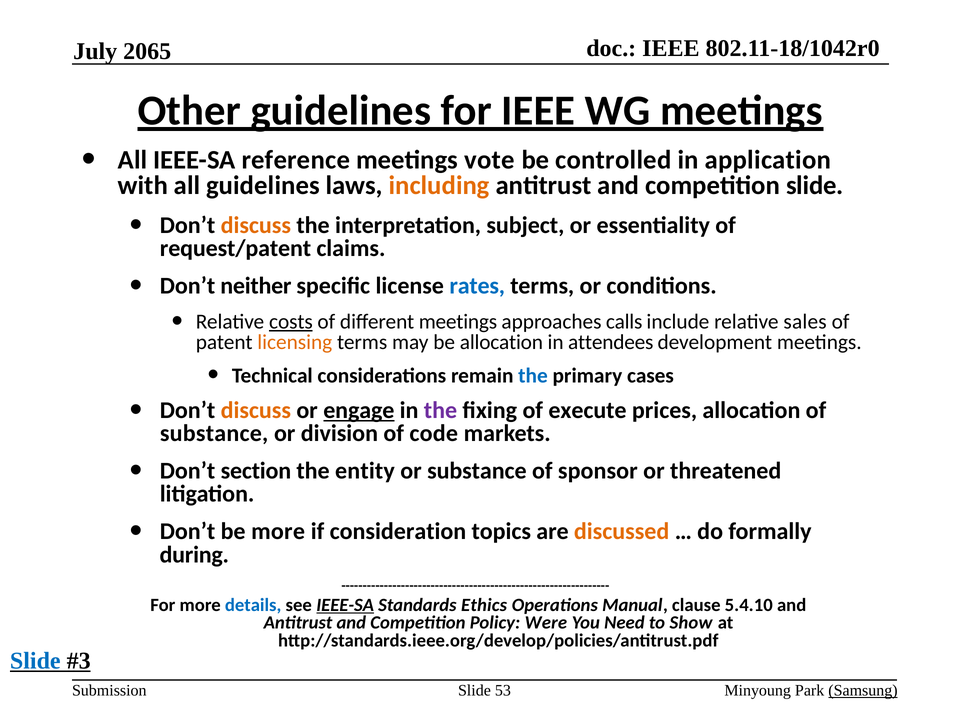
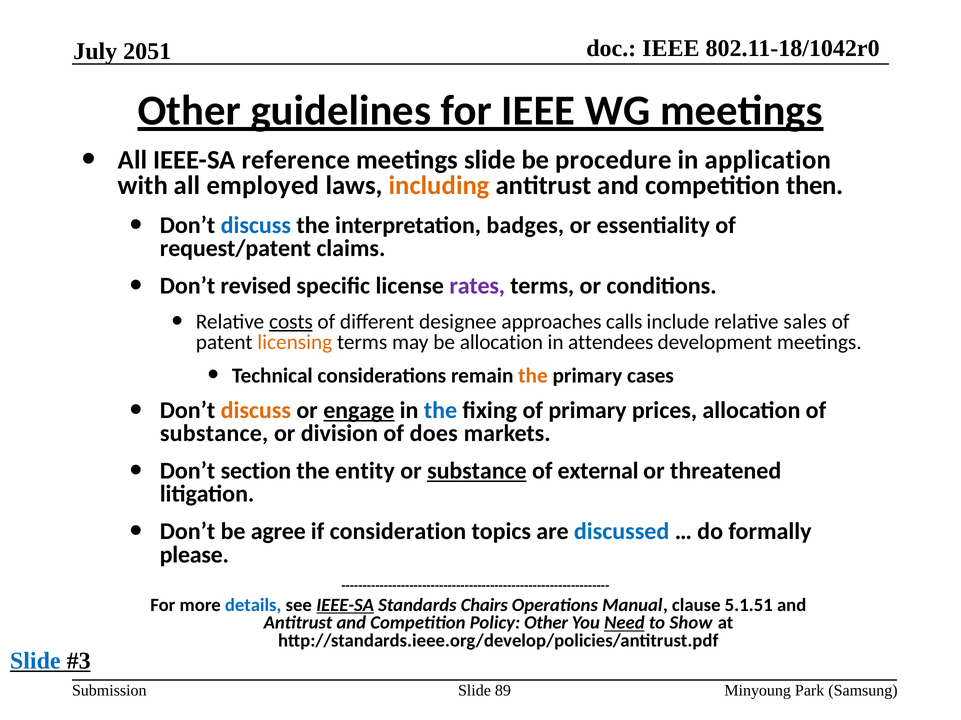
2065: 2065 -> 2051
meetings vote: vote -> slide
controlled: controlled -> procedure
all guidelines: guidelines -> employed
competition slide: slide -> then
discuss at (256, 226) colour: orange -> blue
subject: subject -> badges
neither: neither -> revised
rates colour: blue -> purple
different meetings: meetings -> designee
the at (533, 376) colour: blue -> orange
the at (440, 411) colour: purple -> blue
of execute: execute -> primary
code: code -> does
substance at (477, 472) underline: none -> present
sponsor: sponsor -> external
be more: more -> agree
discussed colour: orange -> blue
during: during -> please
Ethics: Ethics -> Chairs
5.4.10: 5.4.10 -> 5.1.51
Policy Were: Were -> Other
Need underline: none -> present
53: 53 -> 89
Samsung underline: present -> none
